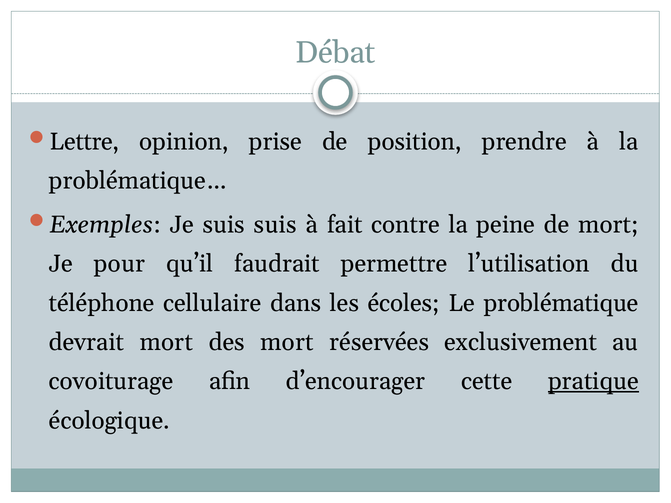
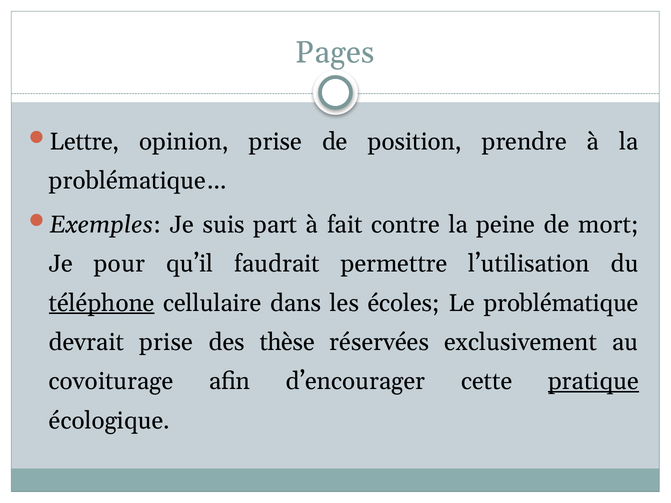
Débat: Débat -> Pages
suis suis: suis -> part
téléphone underline: none -> present
devrait mort: mort -> prise
des mort: mort -> thèse
